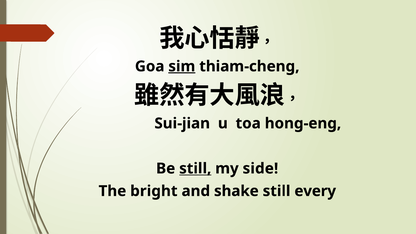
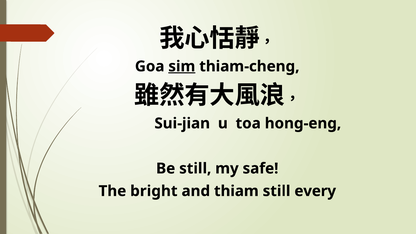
still at (195, 168) underline: present -> none
side: side -> safe
shake: shake -> thiam
